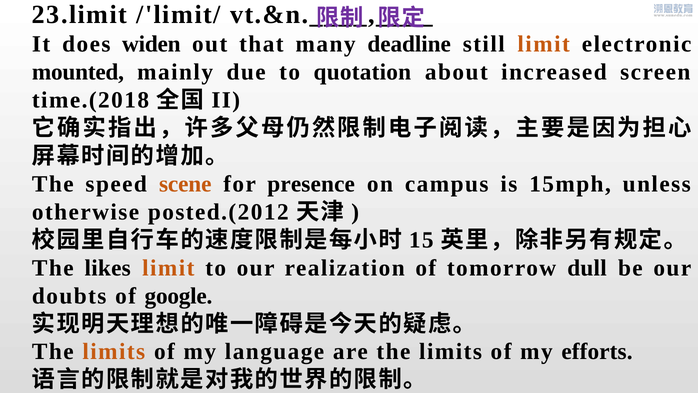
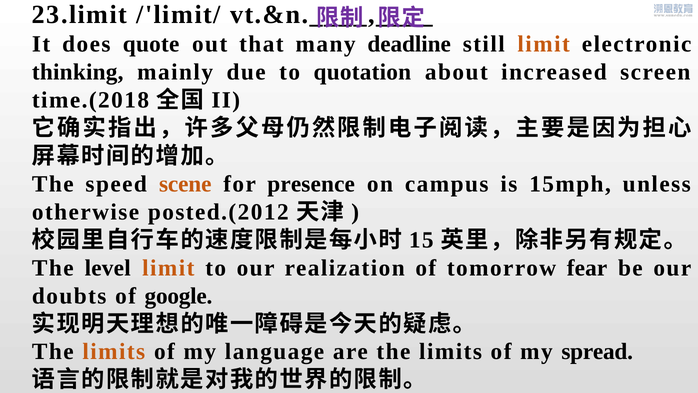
widen: widen -> quote
mounted: mounted -> thinking
likes: likes -> level
dull: dull -> fear
efforts: efforts -> spread
